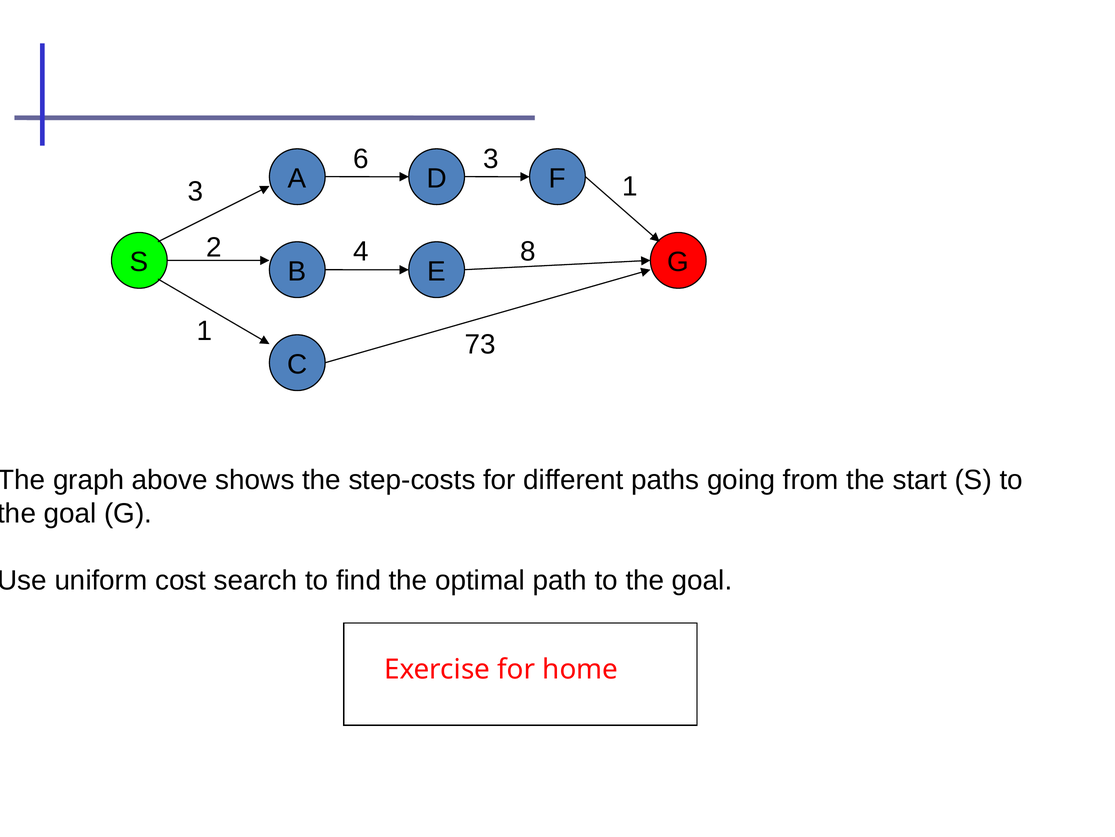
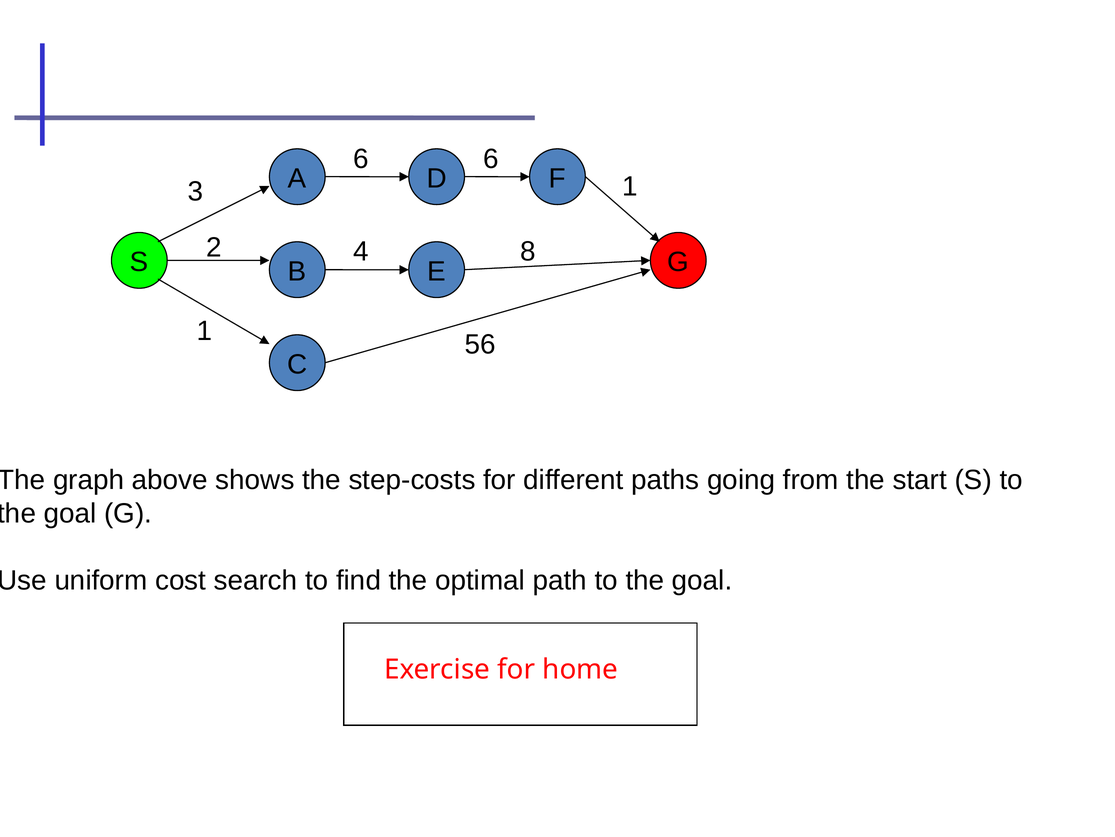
6 3: 3 -> 6
73: 73 -> 56
